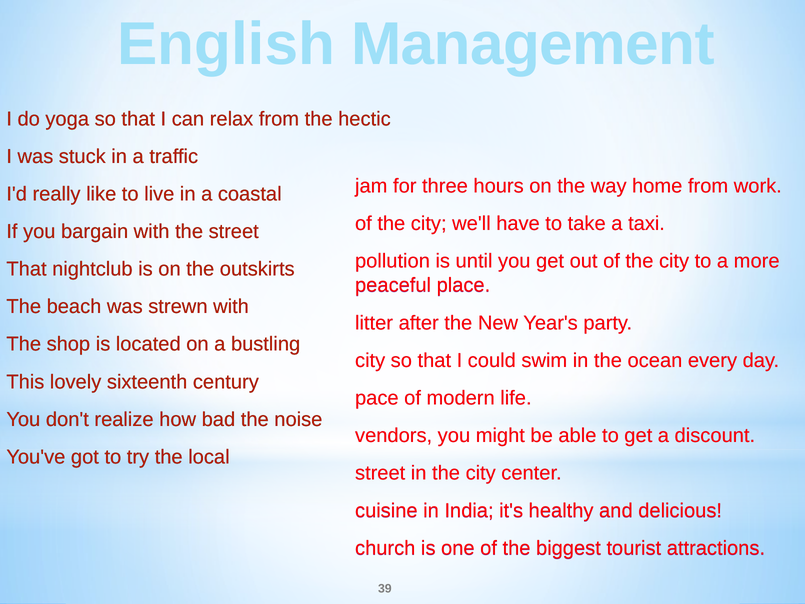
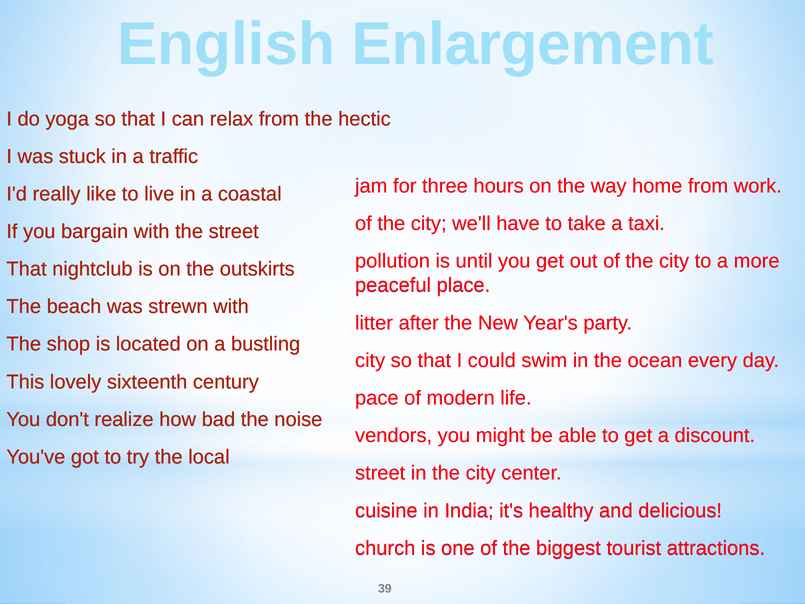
Management: Management -> Enlargement
